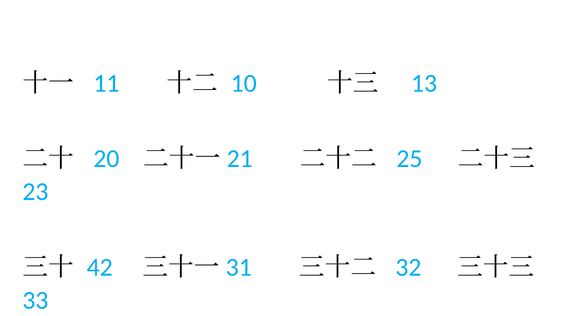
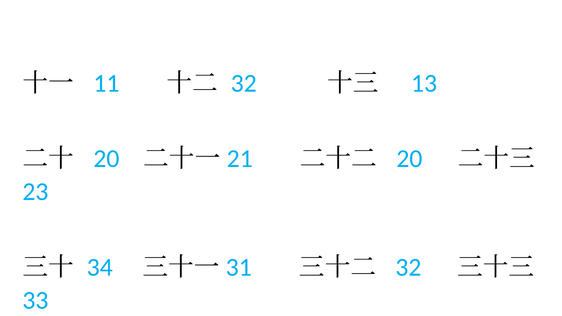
10 at (244, 83): 10 -> 32
25 at (409, 159): 25 -> 20
42: 42 -> 34
